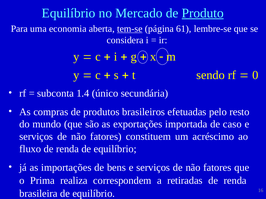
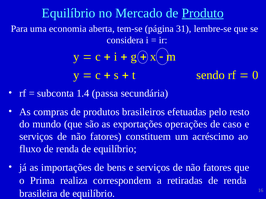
tem-se underline: present -> none
61: 61 -> 31
único: único -> passa
importada: importada -> operações
